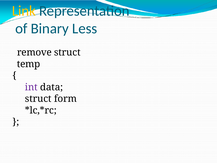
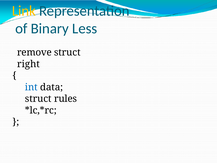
temp: temp -> right
int colour: purple -> blue
form: form -> rules
